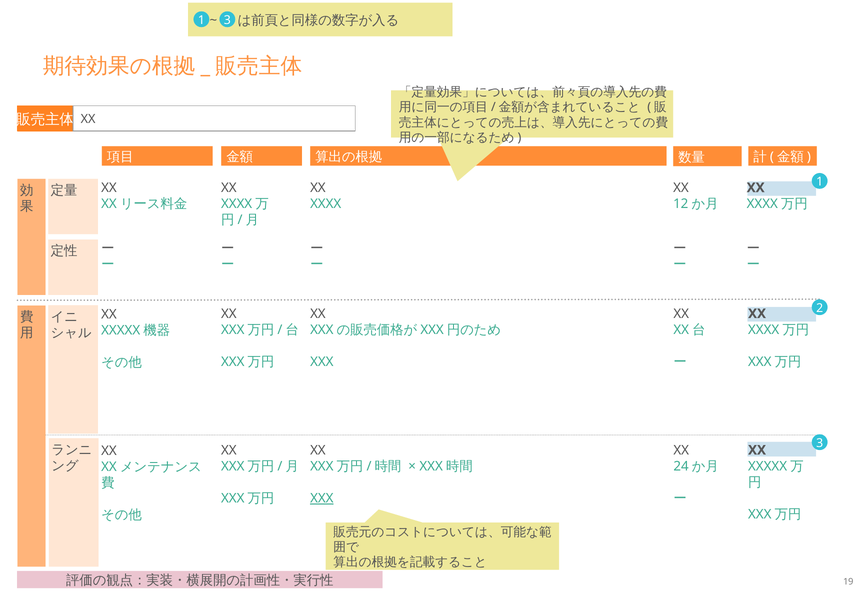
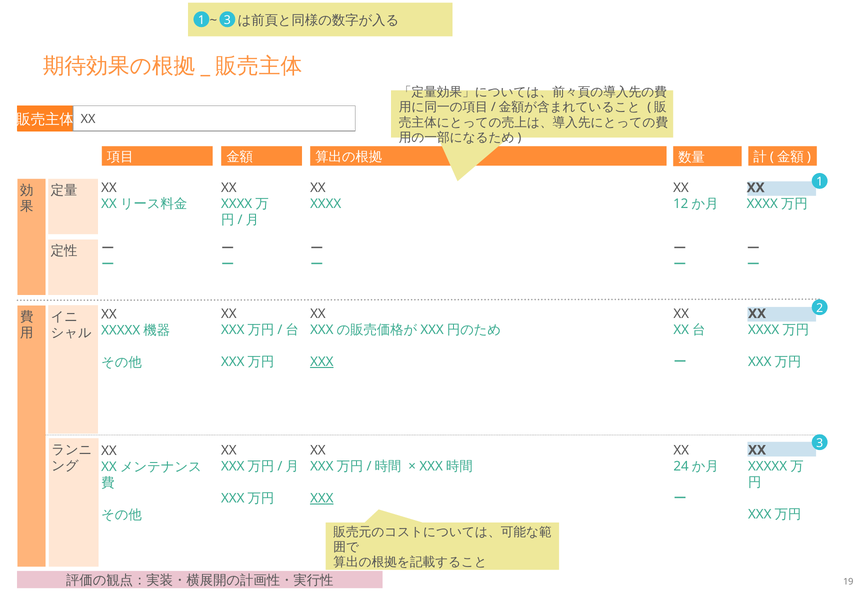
XXX at (322, 362) underline: none -> present
